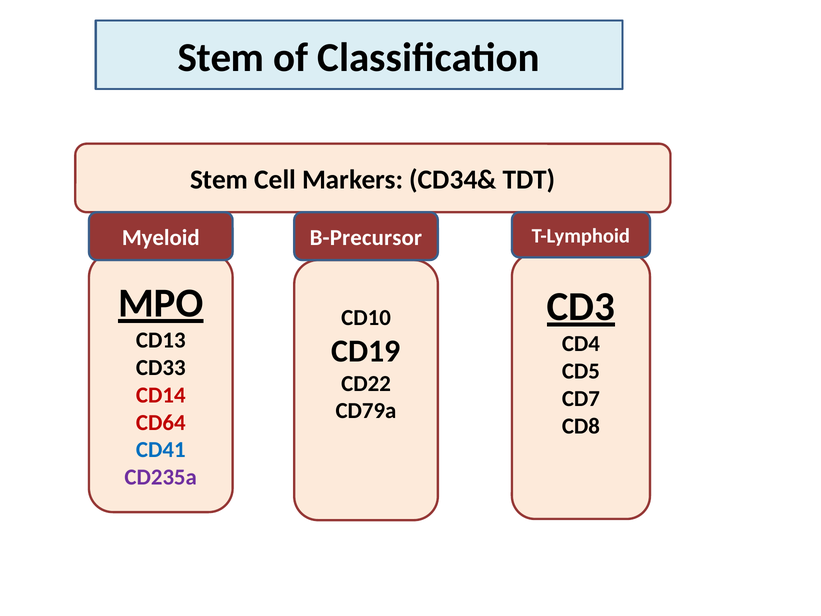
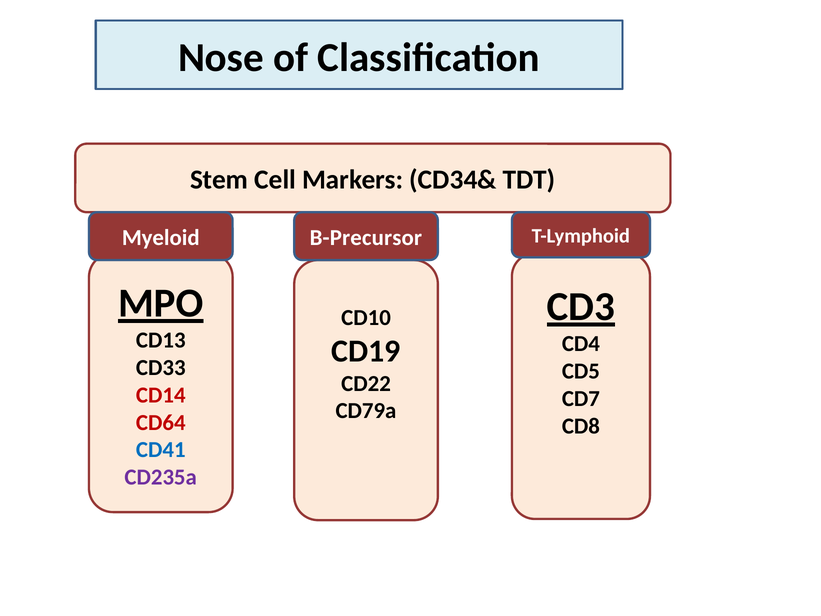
Stem at (221, 58): Stem -> Nose
